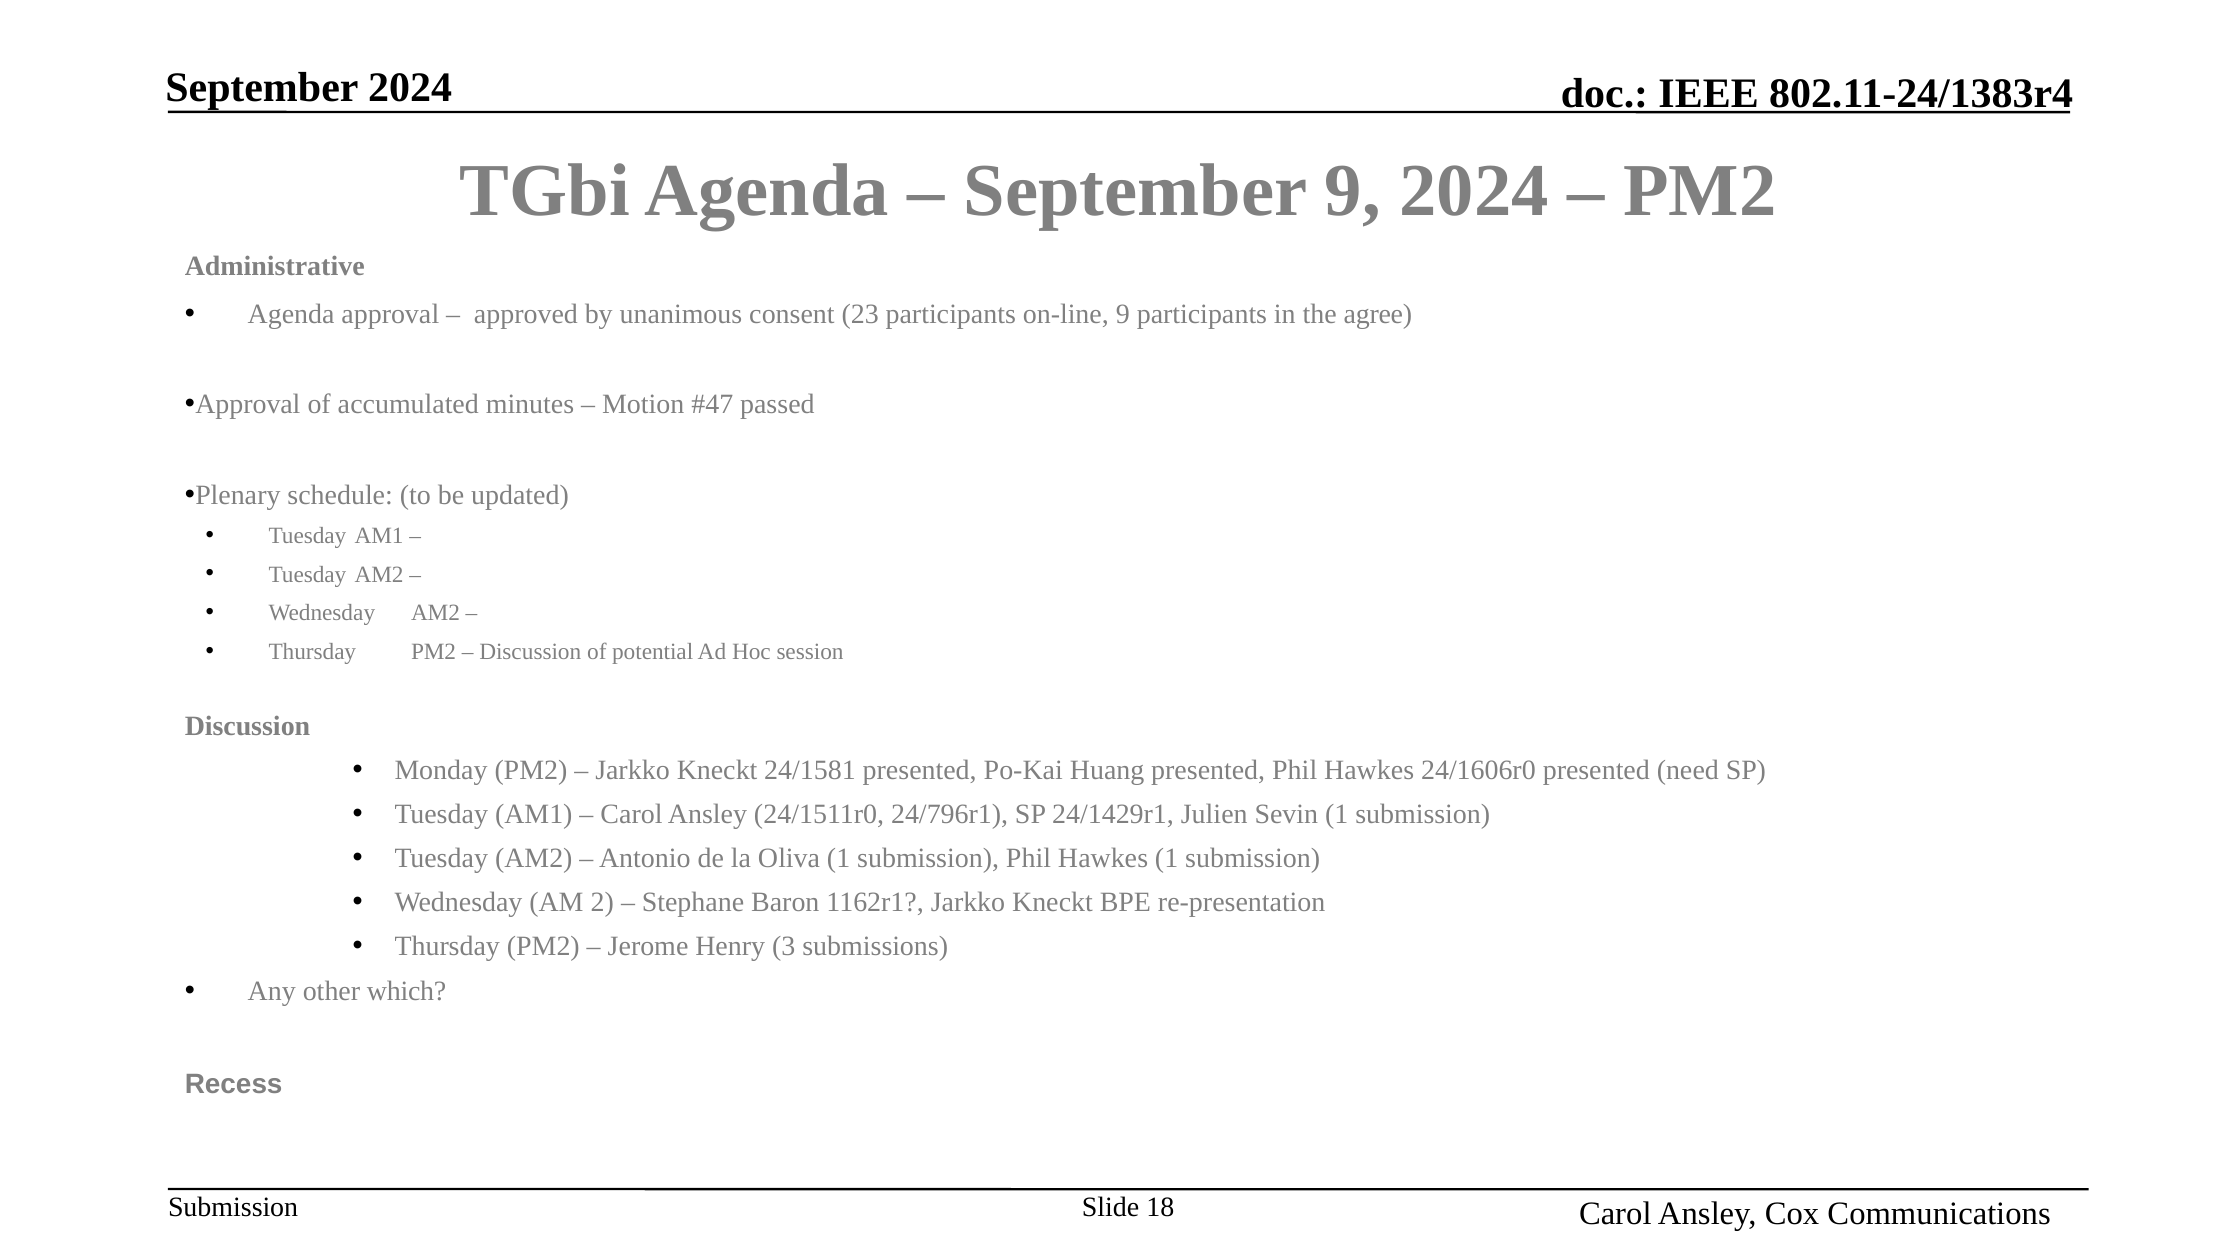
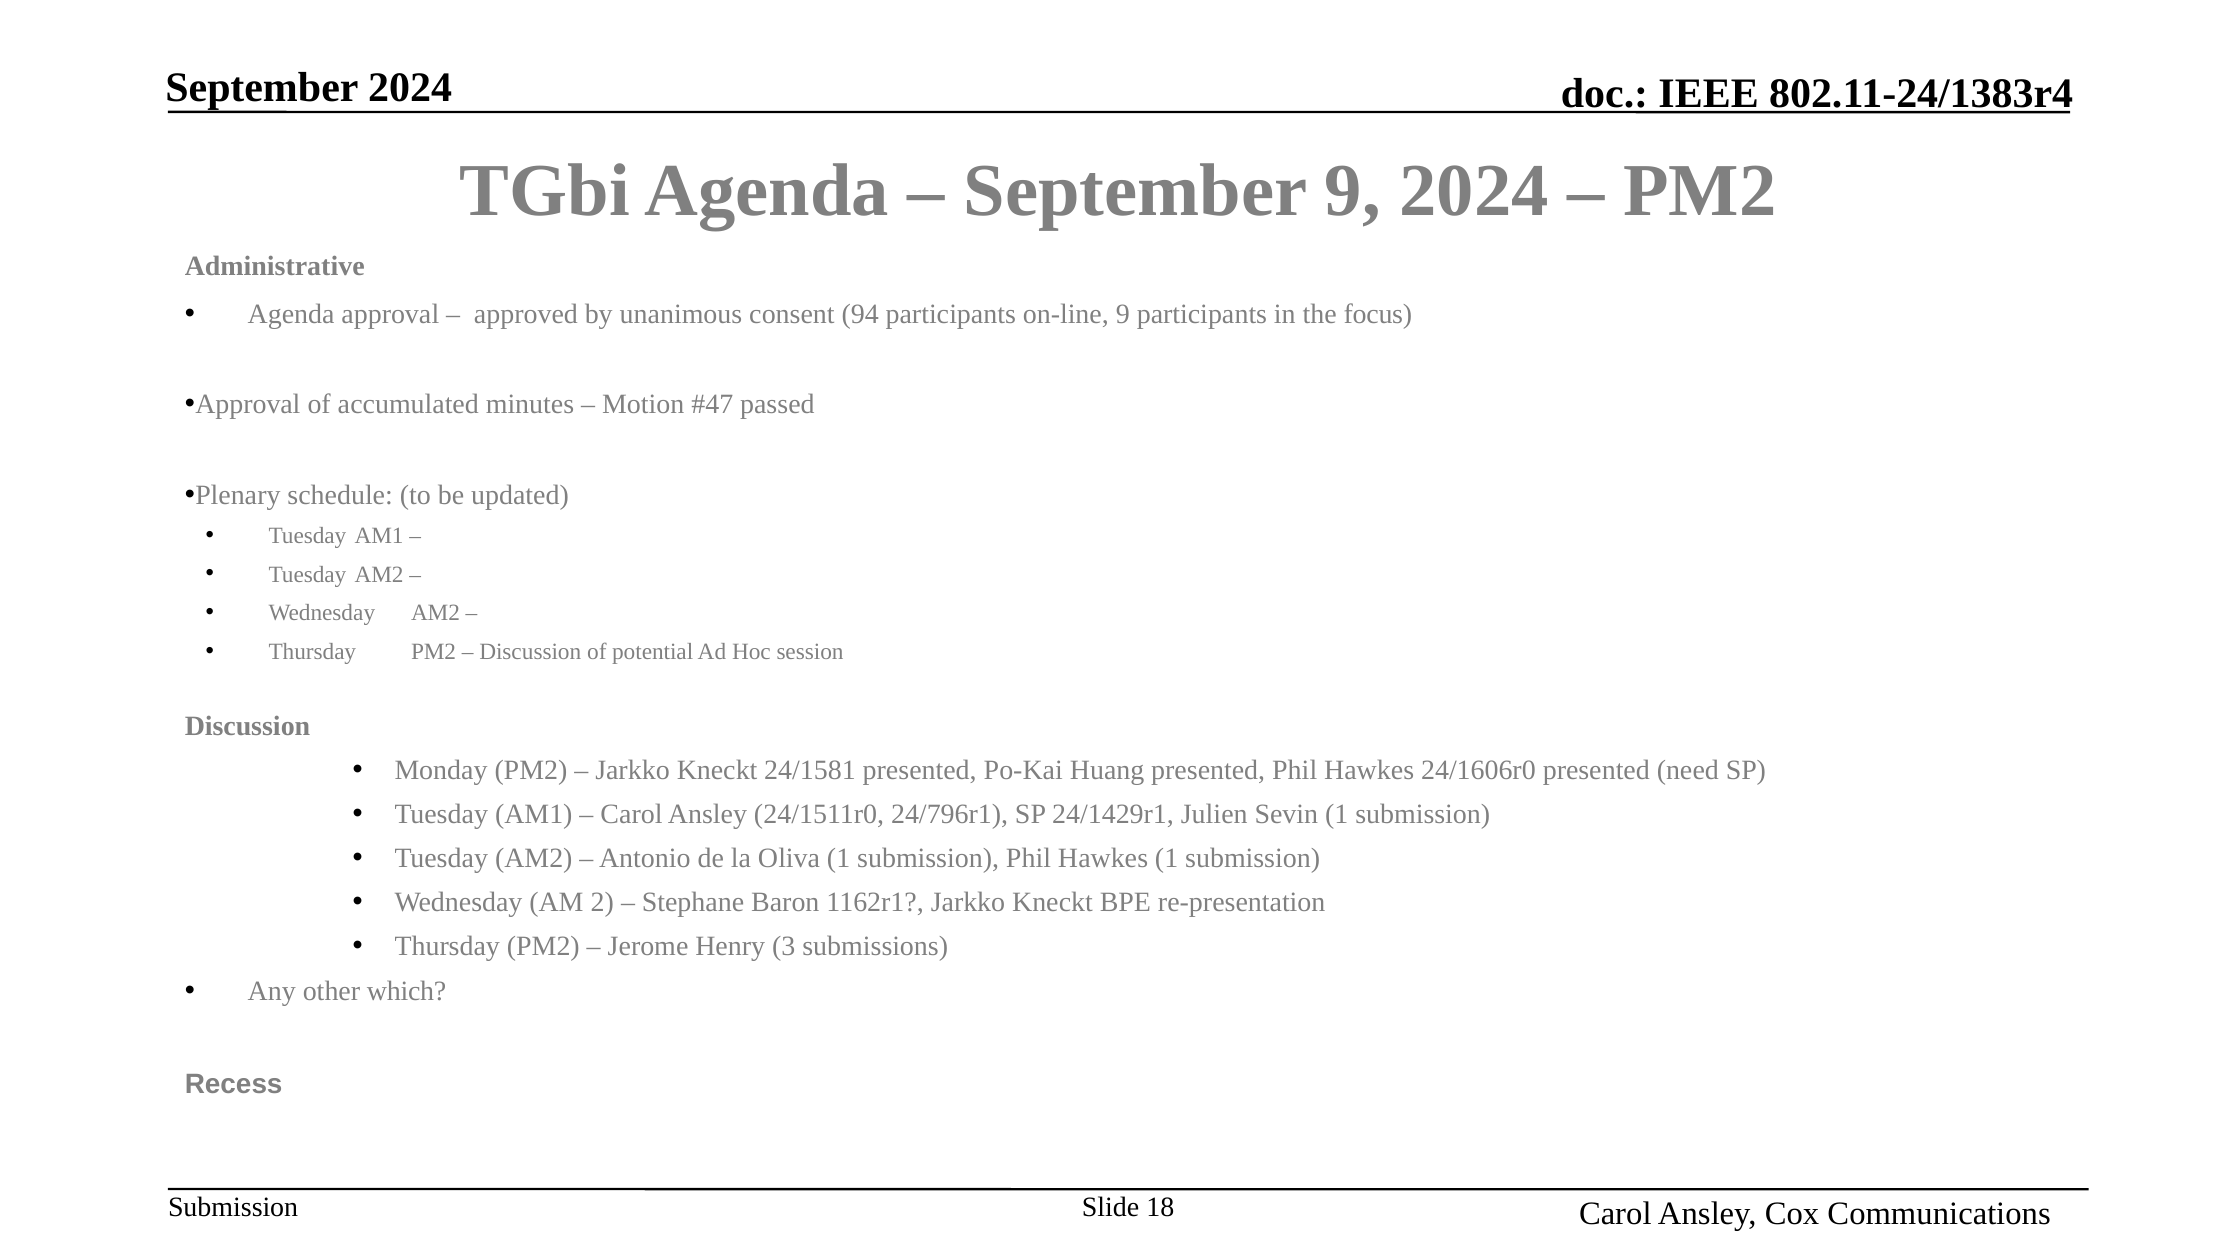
23: 23 -> 94
agree: agree -> focus
